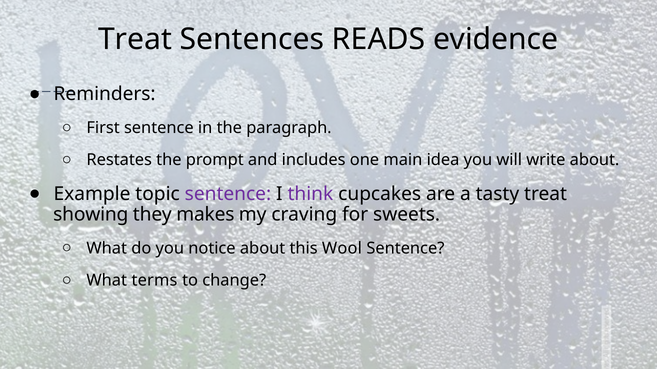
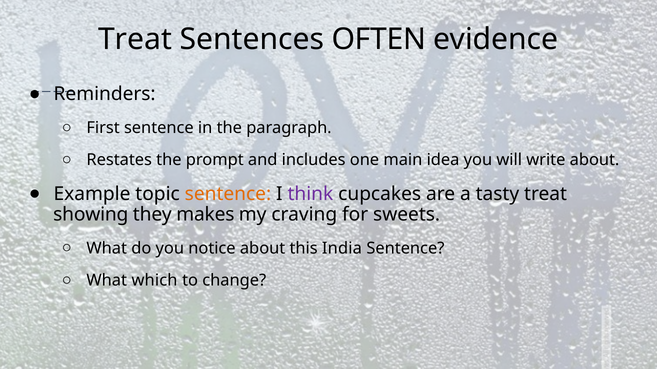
READS: READS -> OFTEN
sentence at (228, 194) colour: purple -> orange
Wool: Wool -> India
terms: terms -> which
